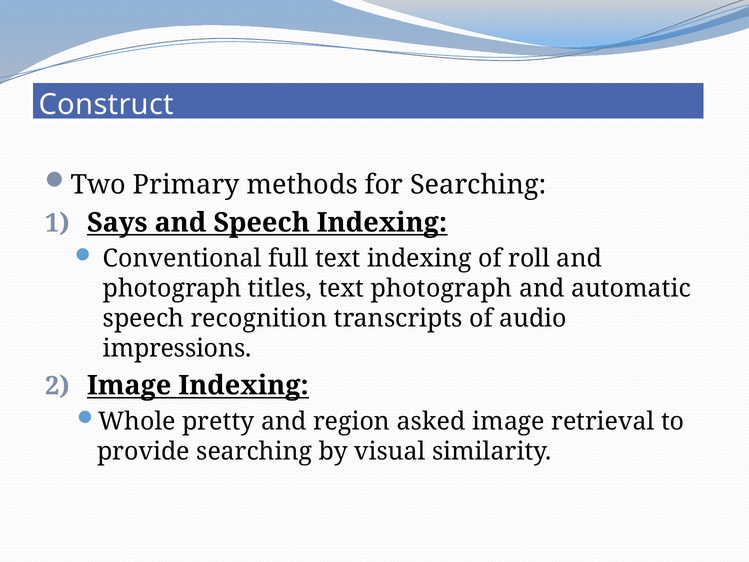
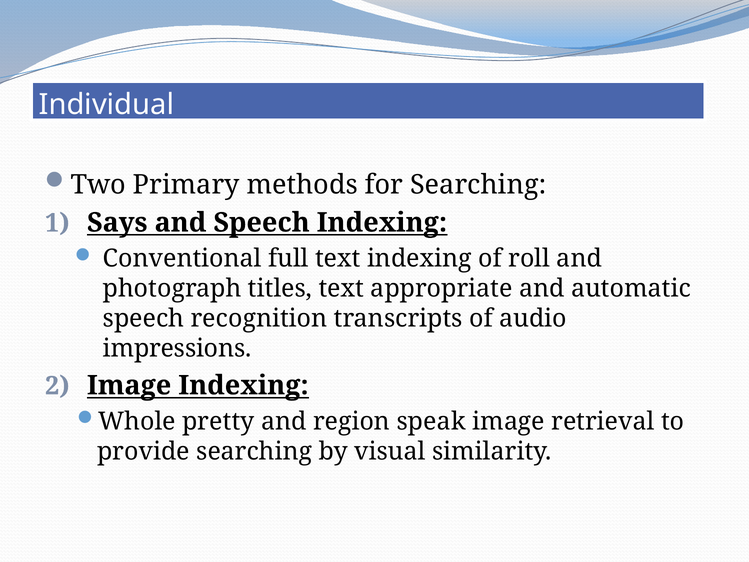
Construct: Construct -> Individual
text photograph: photograph -> appropriate
asked: asked -> speak
